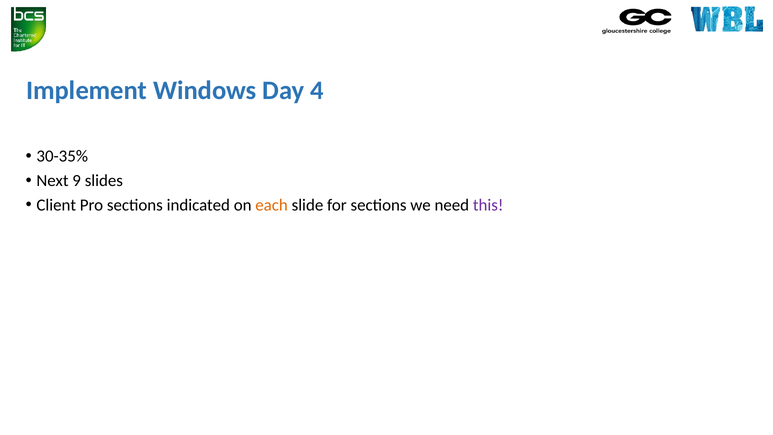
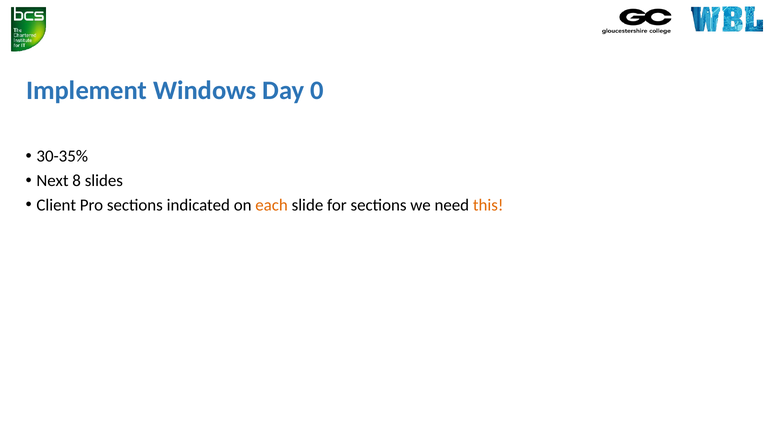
4: 4 -> 0
9: 9 -> 8
this colour: purple -> orange
